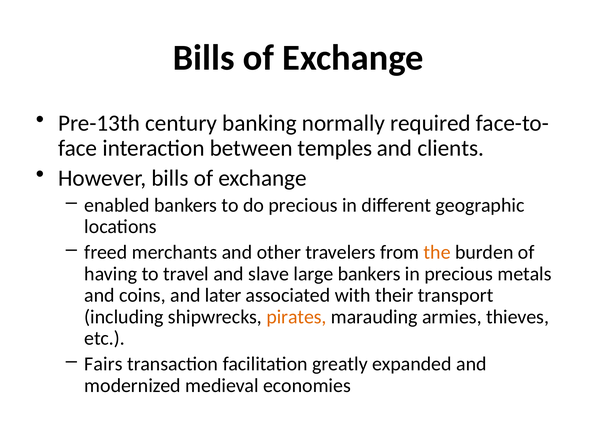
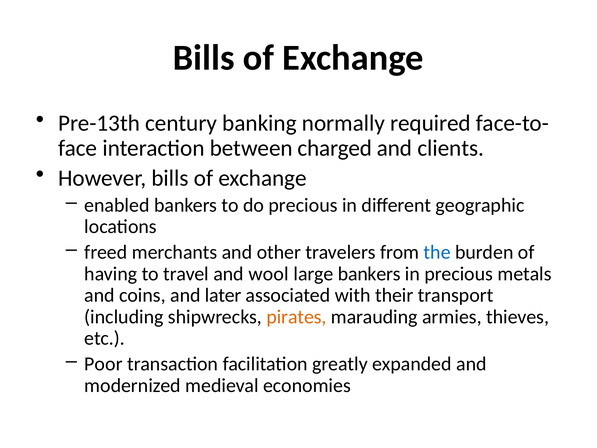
temples: temples -> charged
the colour: orange -> blue
slave: slave -> wool
Fairs: Fairs -> Poor
